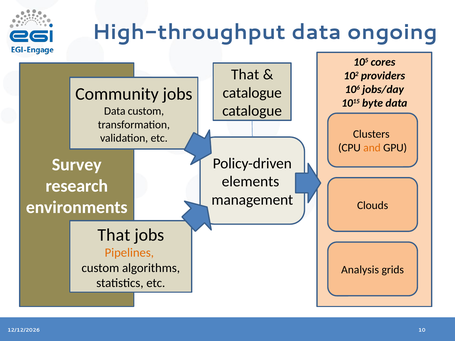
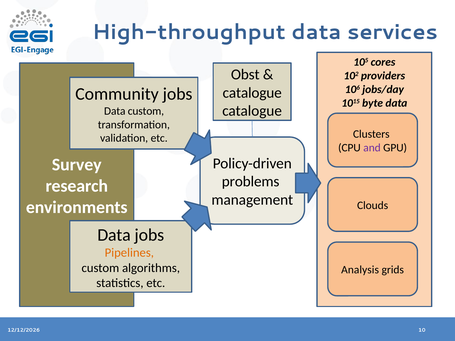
ongoing: ongoing -> services
That at (245, 75): That -> Obst
and colour: orange -> purple
elements: elements -> problems
That at (114, 235): That -> Data
